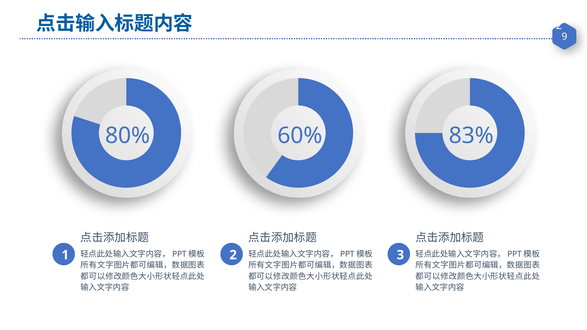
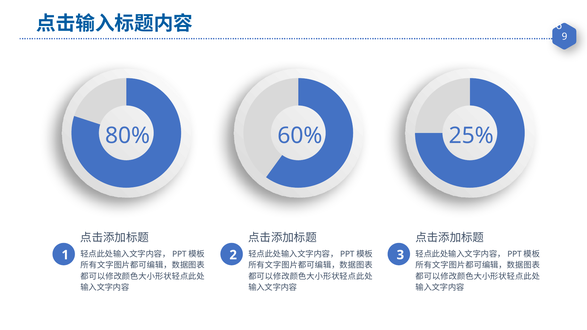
2 at (559, 25): 2 -> 6
83%: 83% -> 25%
